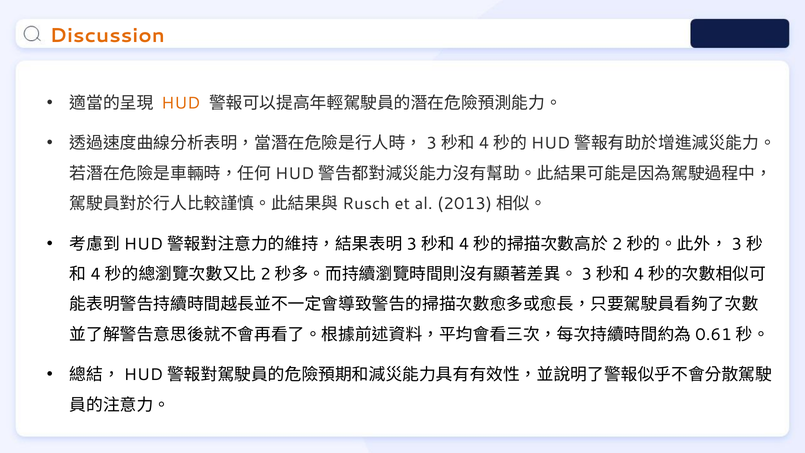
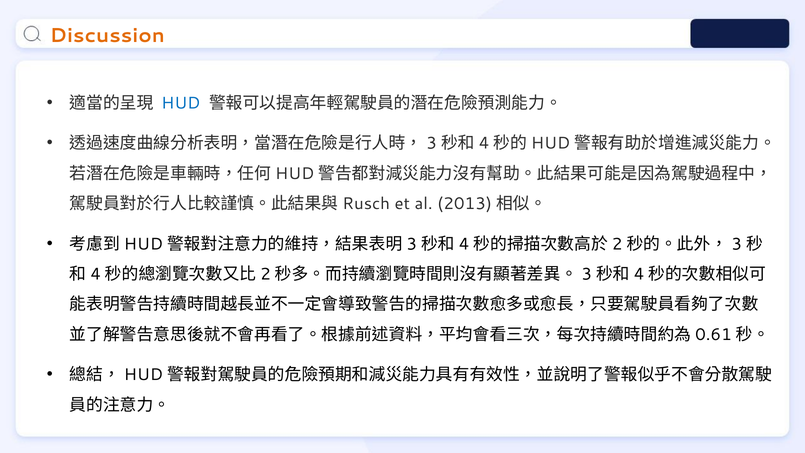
HUD colour: orange -> blue
